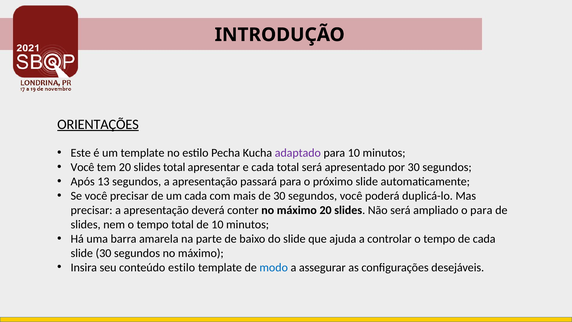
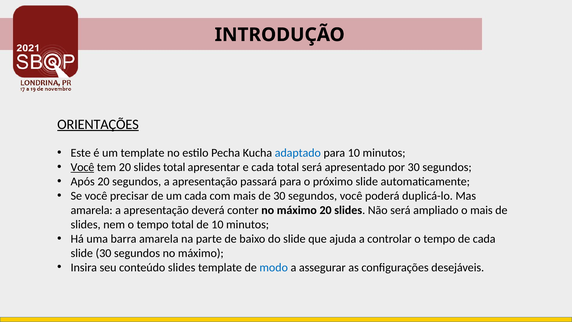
adaptado colour: purple -> blue
Você at (82, 167) underline: none -> present
Após 13: 13 -> 20
precisar at (92, 210): precisar -> amarela
o para: para -> mais
conteúdo estilo: estilo -> slides
